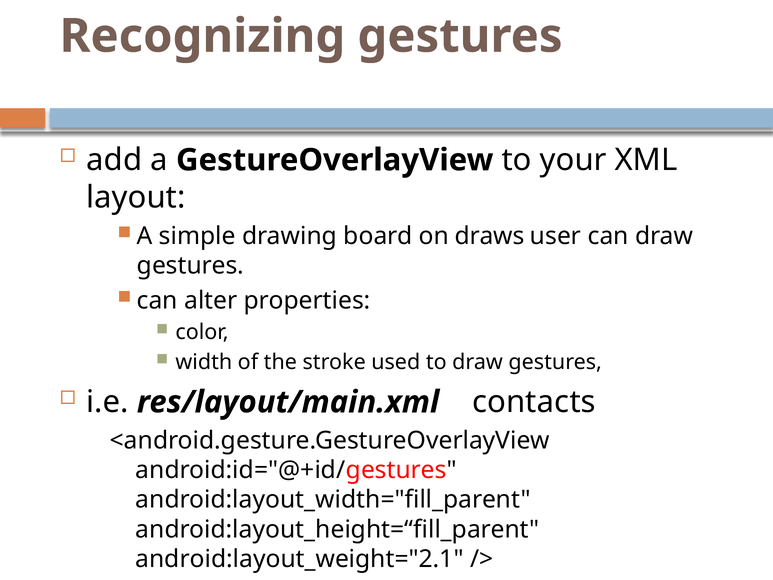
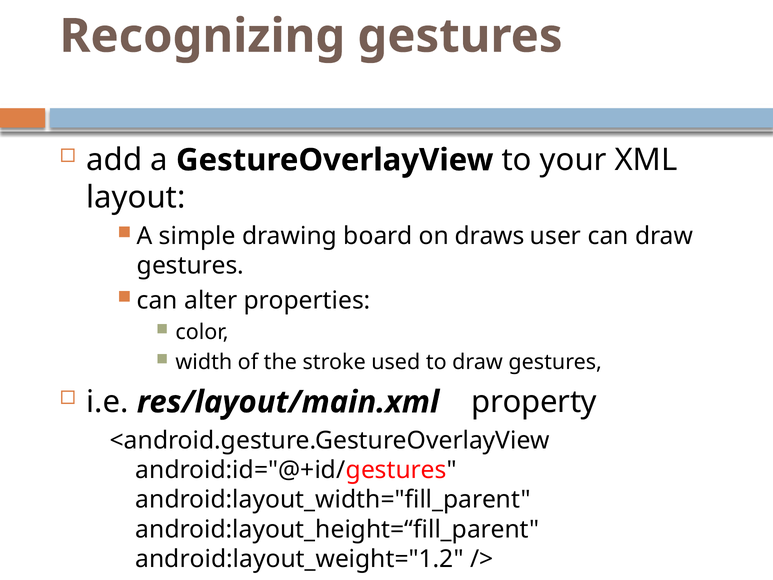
contacts: contacts -> property
android:layout_weight="2.1: android:layout_weight="2.1 -> android:layout_weight="1.2
